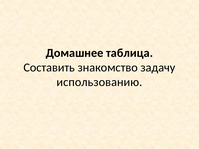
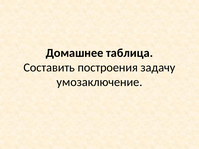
знакомство: знакомство -> построения
использованию: использованию -> умозаключение
